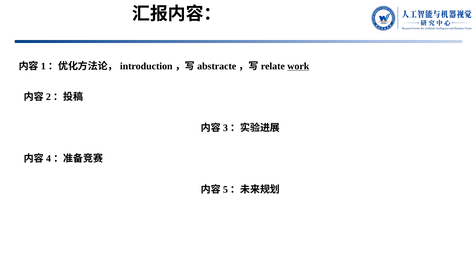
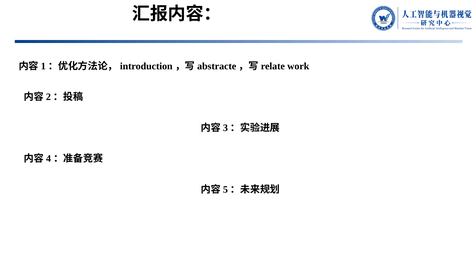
work underline: present -> none
